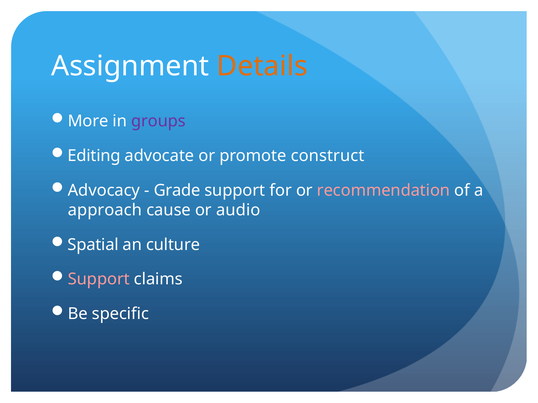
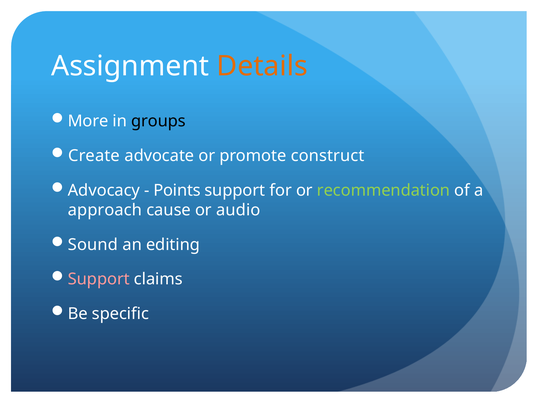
groups colour: purple -> black
Editing: Editing -> Create
Grade: Grade -> Points
recommendation colour: pink -> light green
Spatial: Spatial -> Sound
culture: culture -> editing
